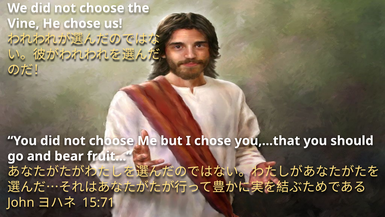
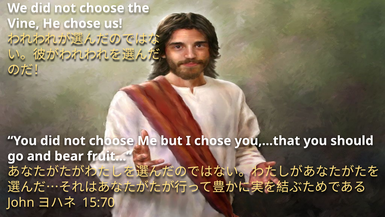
15:71: 15:71 -> 15:70
